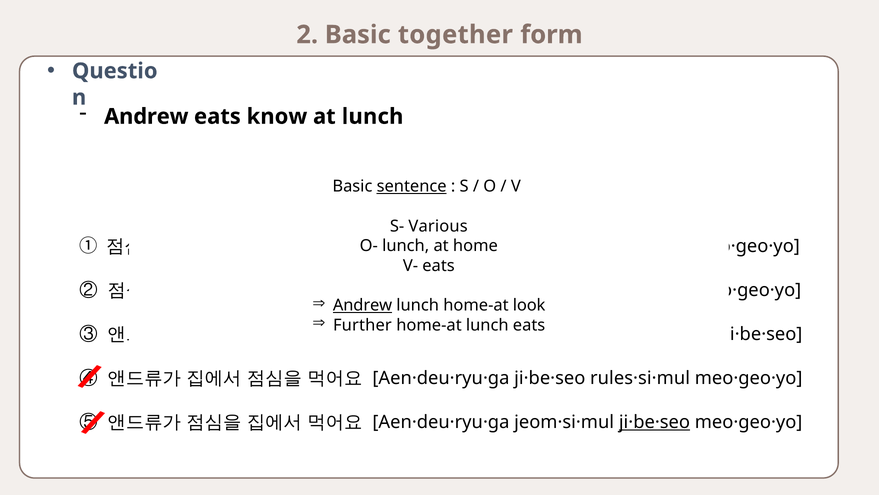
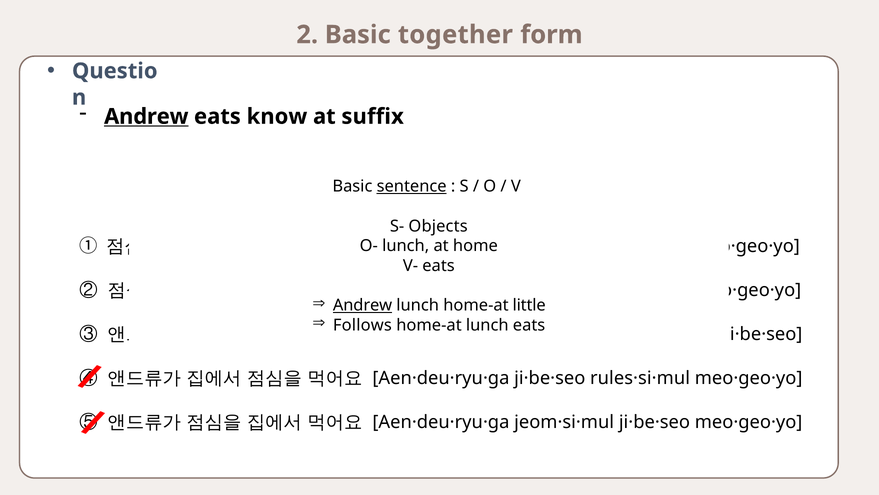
Andrew at (146, 116) underline: none -> present
at lunch: lunch -> suffix
Various: Various -> Objects
look: look -> little
Further: Further -> Follows
ji·be·seo at (654, 422) underline: present -> none
